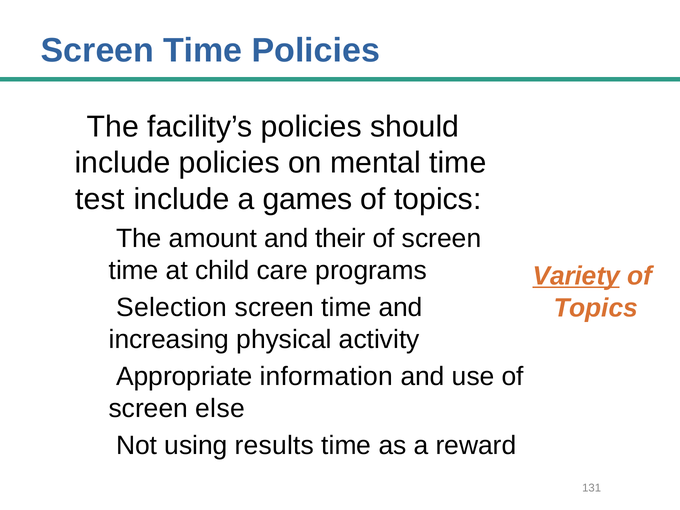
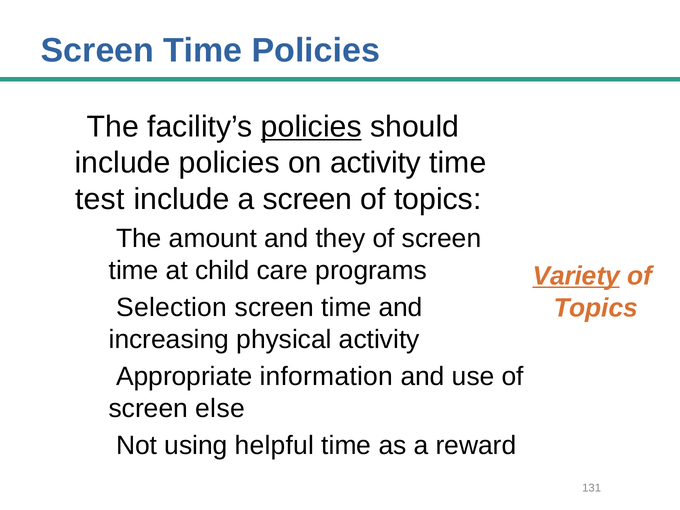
policies at (311, 127) underline: none -> present
on mental: mental -> activity
a games: games -> screen
their: their -> they
results: results -> helpful
